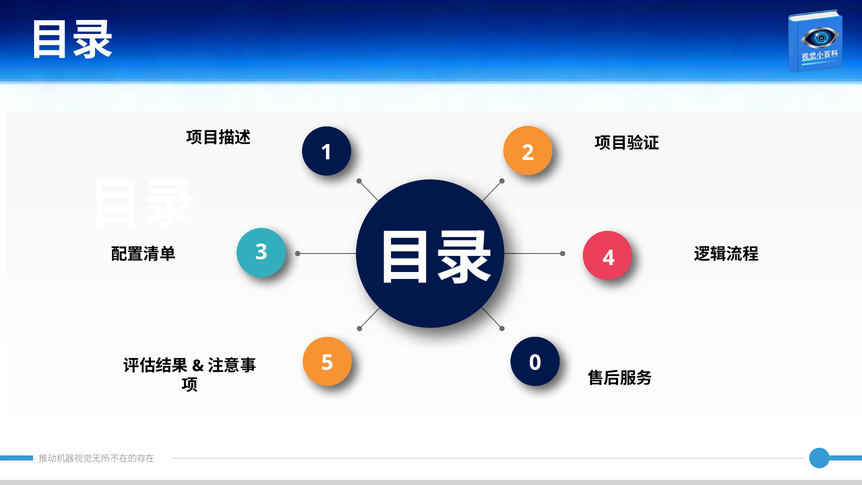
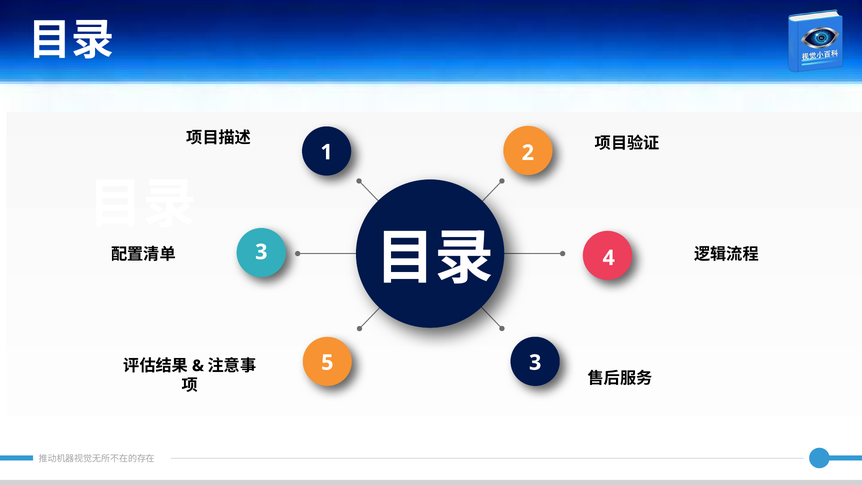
5 0: 0 -> 3
